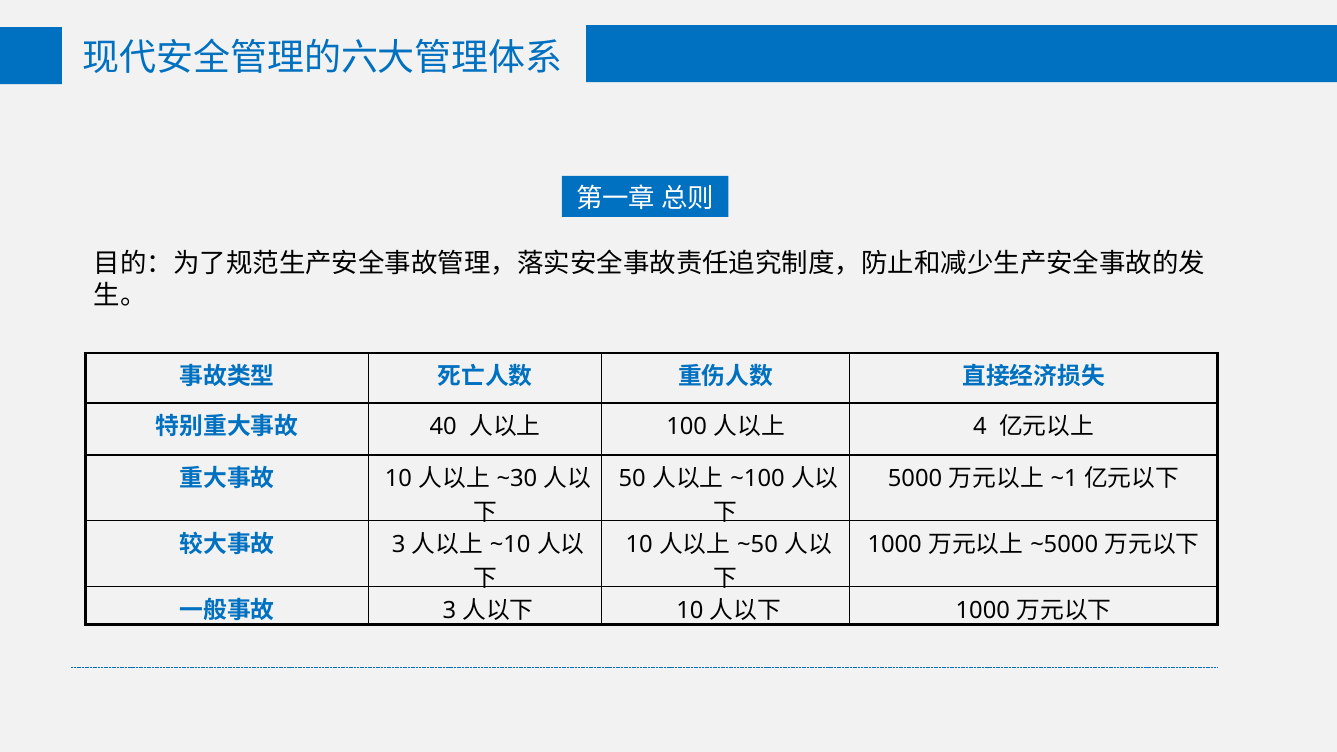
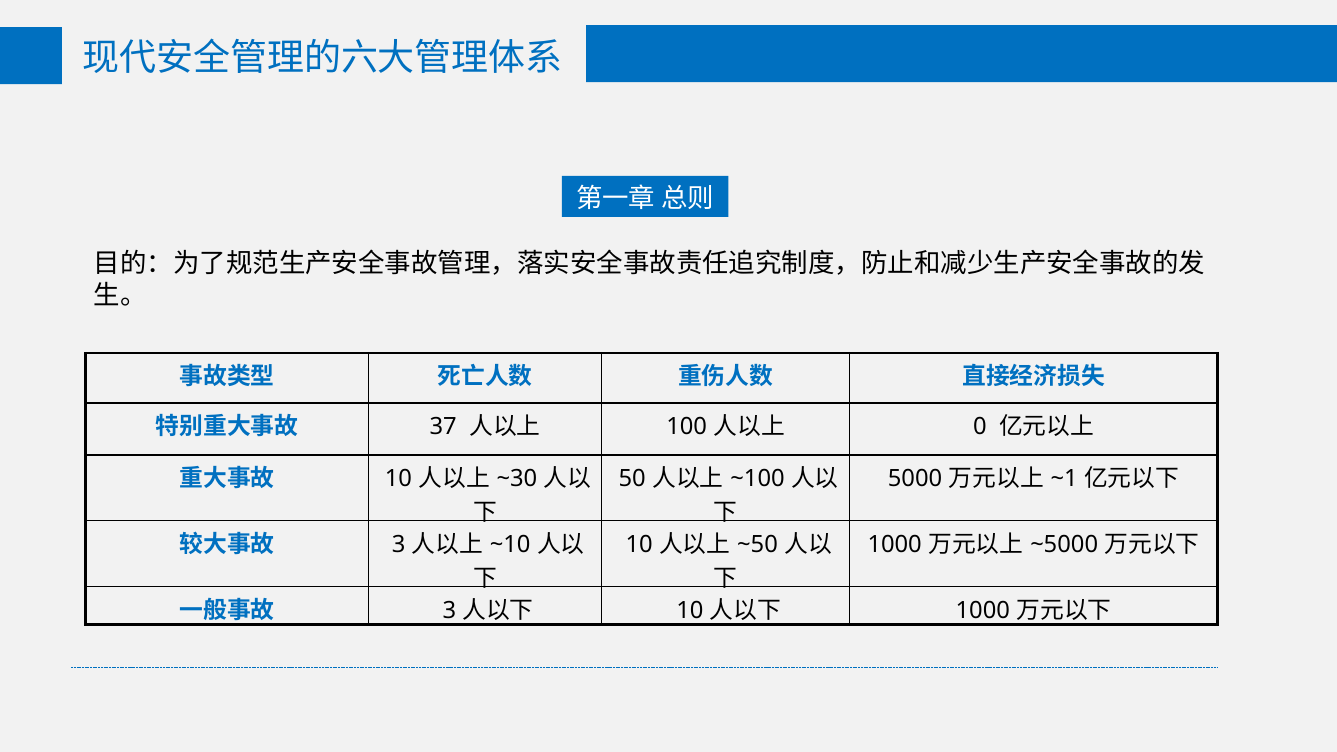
40: 40 -> 37
4: 4 -> 0
